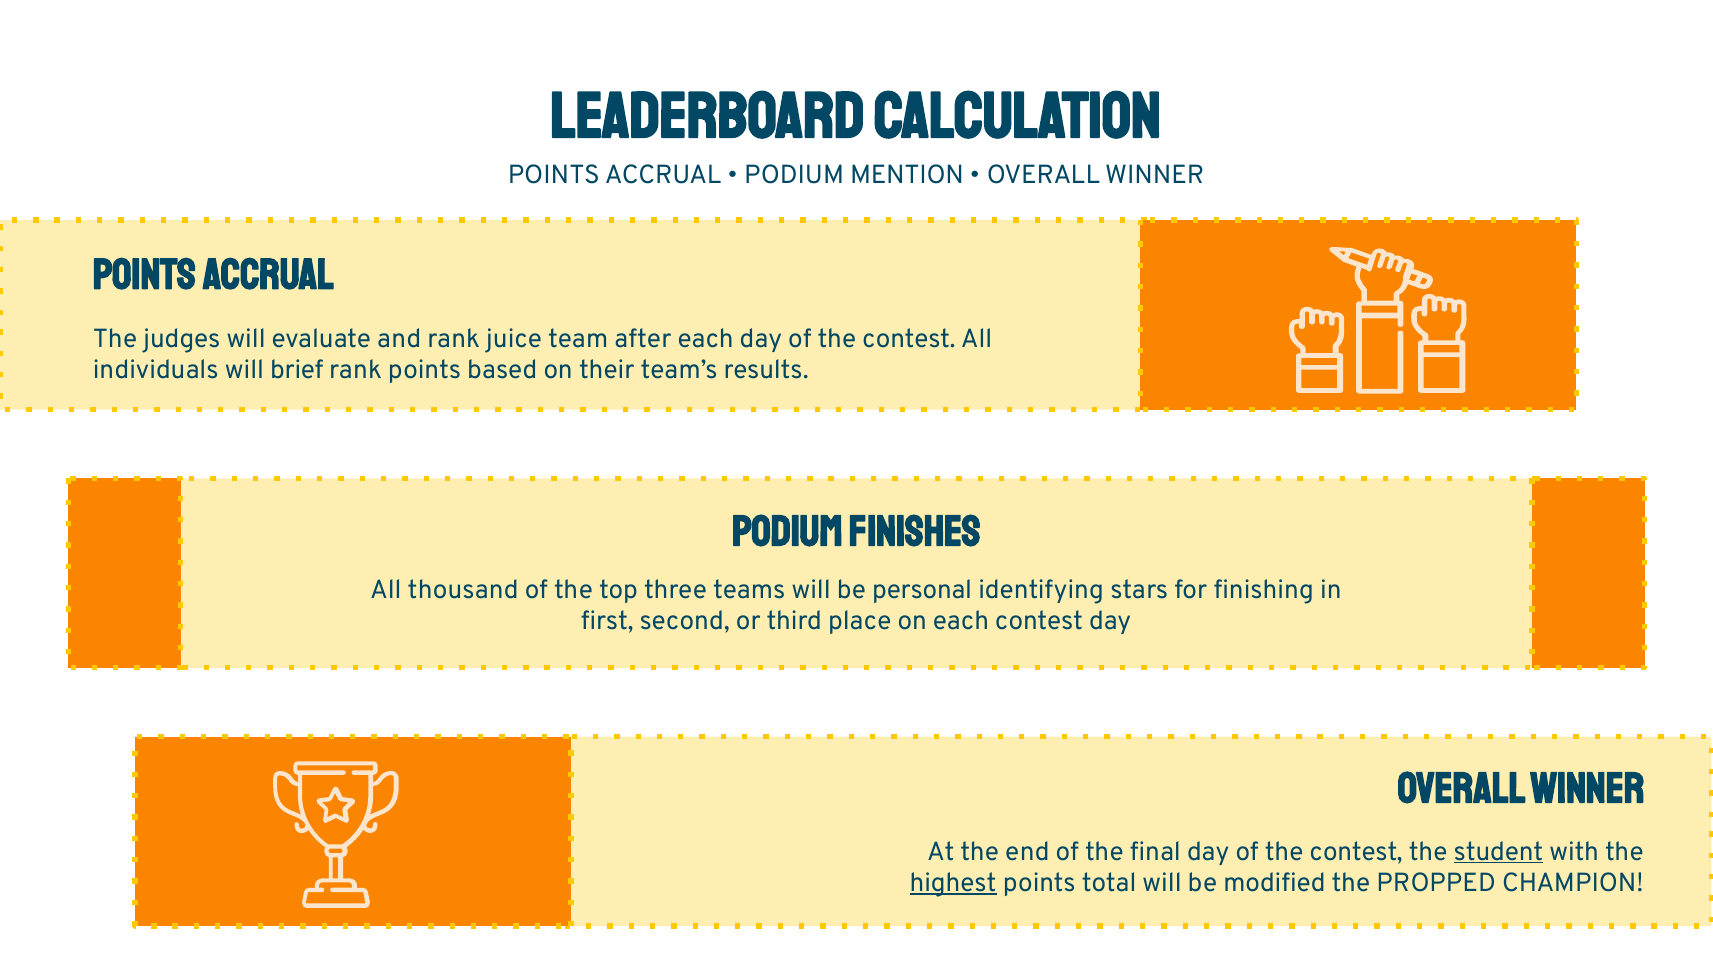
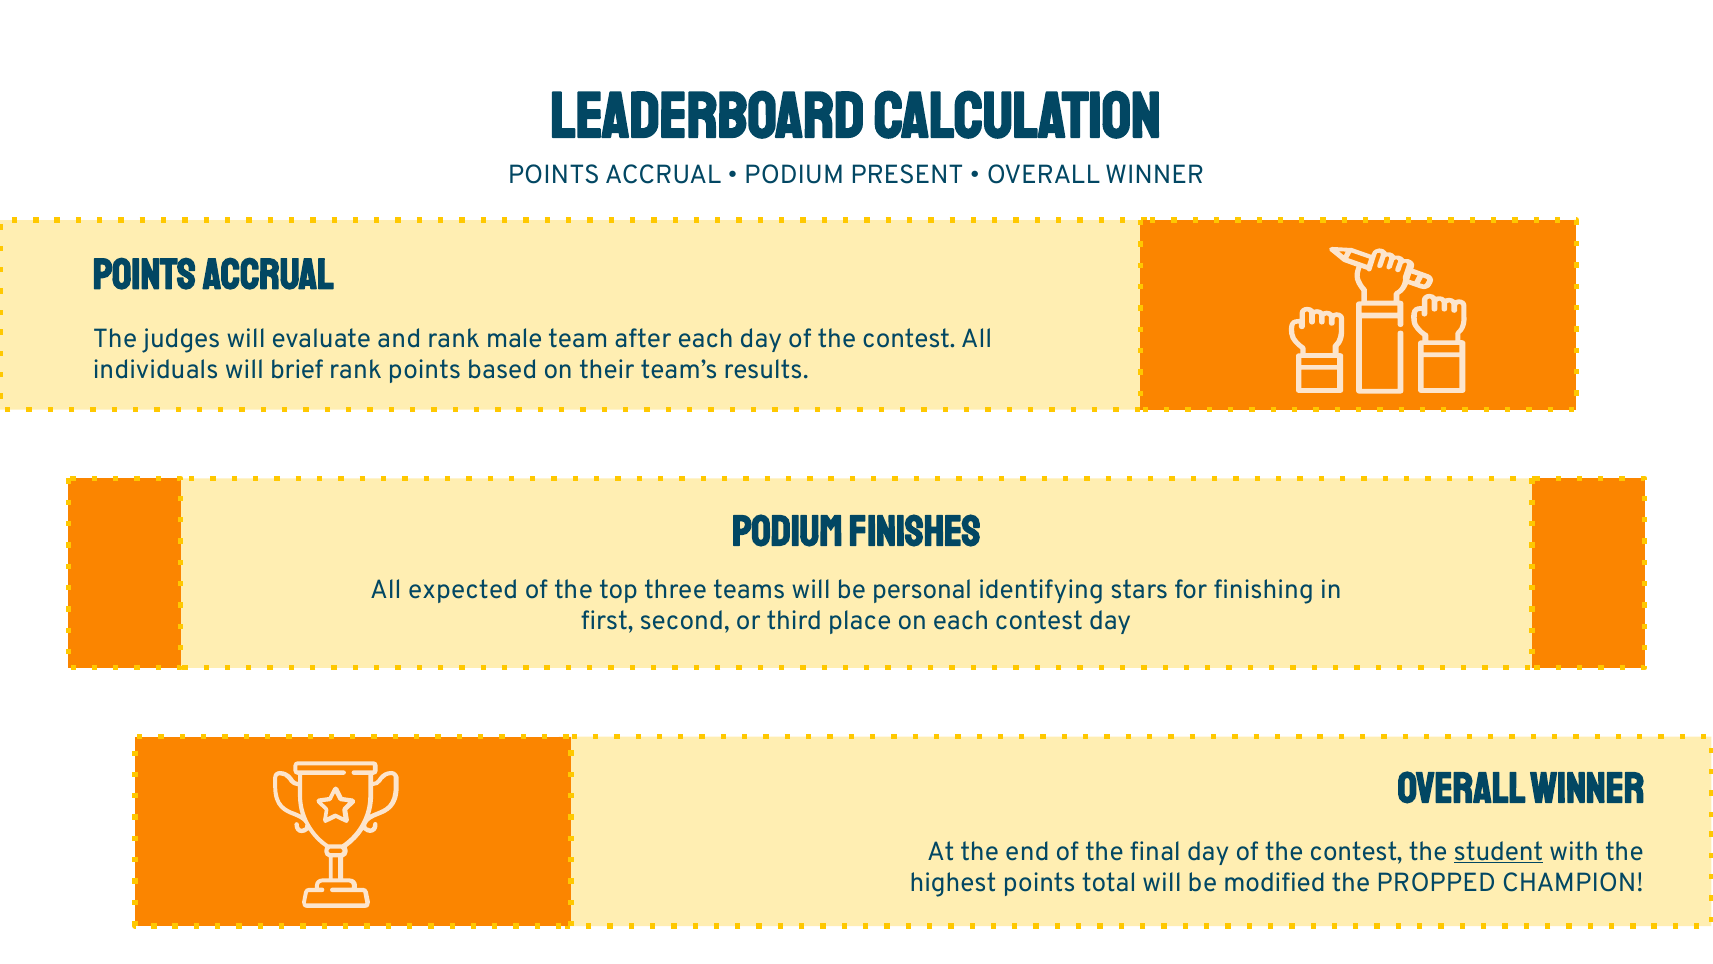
MENTION: MENTION -> PRESENT
juice: juice -> male
thousand: thousand -> expected
highest underline: present -> none
